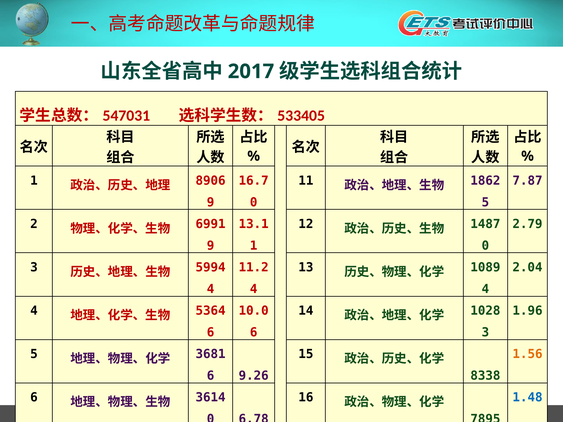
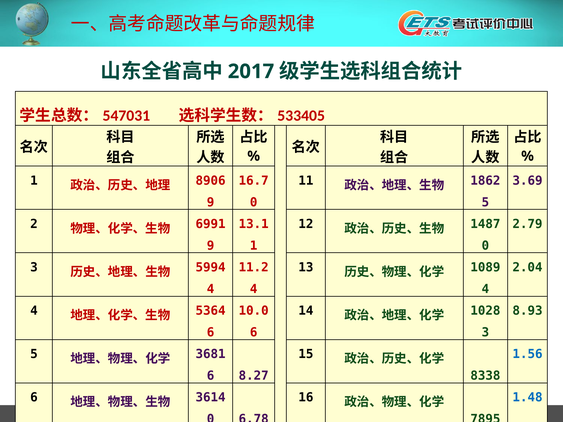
7.87: 7.87 -> 3.69
1.96: 1.96 -> 8.93
1.56 colour: orange -> blue
9.26: 9.26 -> 8.27
